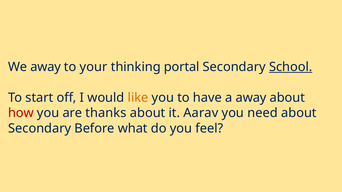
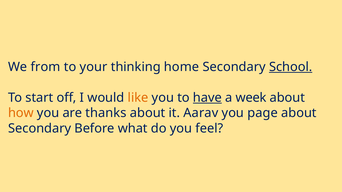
We away: away -> from
portal: portal -> home
have underline: none -> present
a away: away -> week
how colour: red -> orange
need: need -> page
